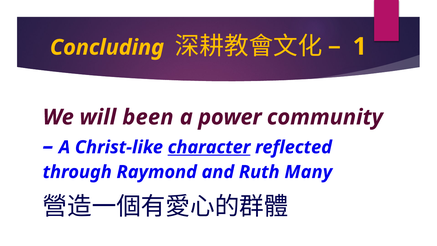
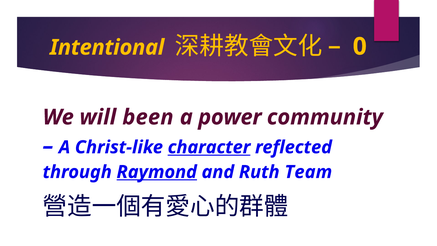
Concluding: Concluding -> Intentional
1: 1 -> 0
Raymond underline: none -> present
Many: Many -> Team
